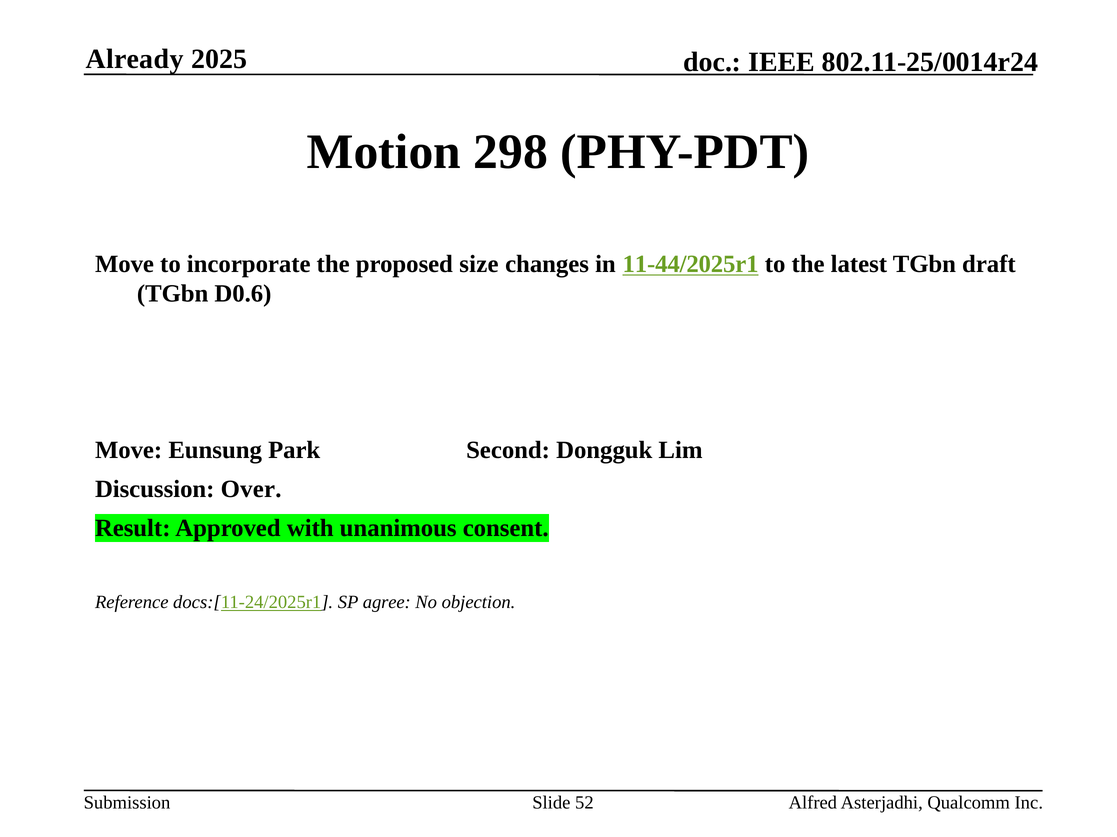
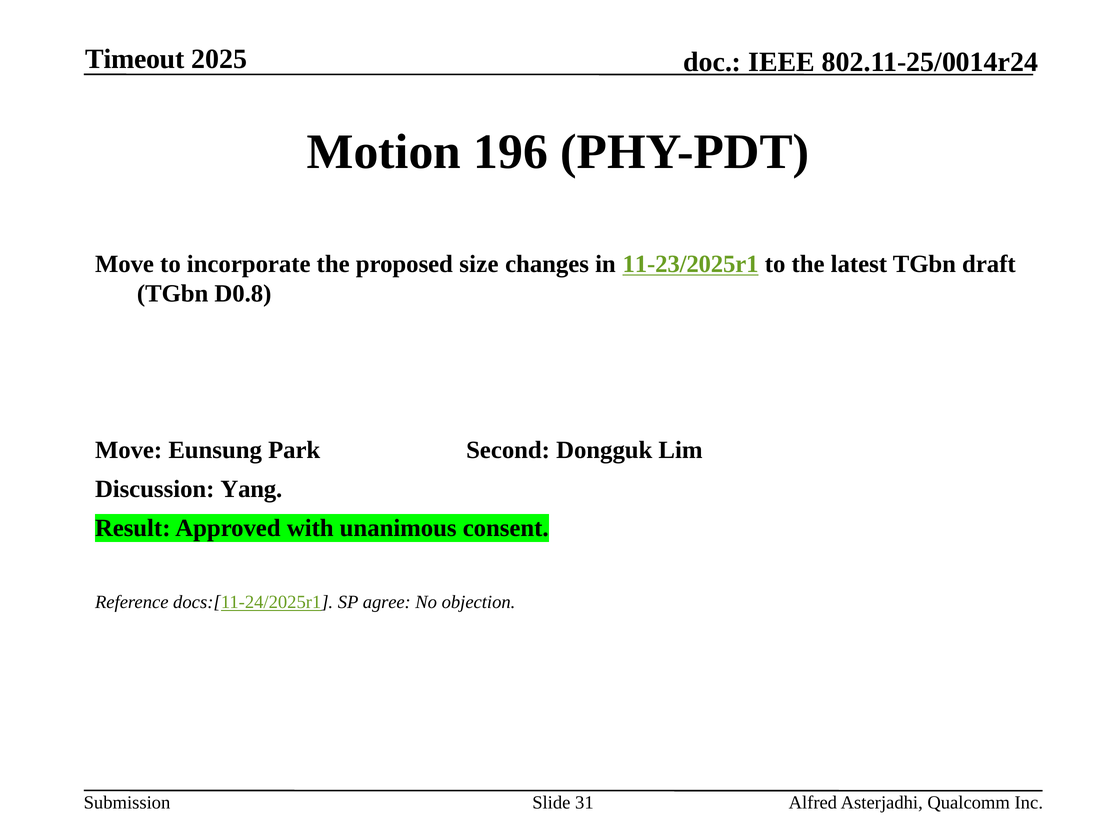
Already: Already -> Timeout
298: 298 -> 196
11-44/2025r1: 11-44/2025r1 -> 11-23/2025r1
D0.6: D0.6 -> D0.8
Over: Over -> Yang
52: 52 -> 31
